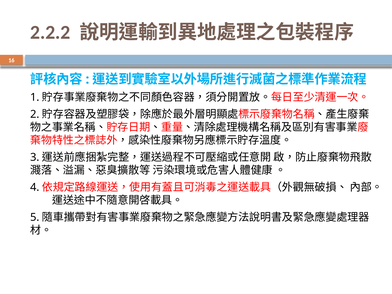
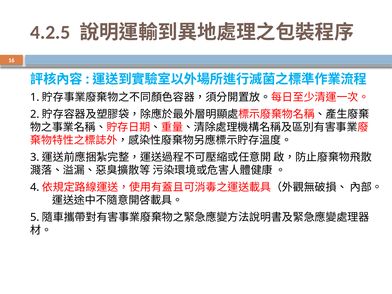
2.2.2: 2.2.2 -> 4.2.5
